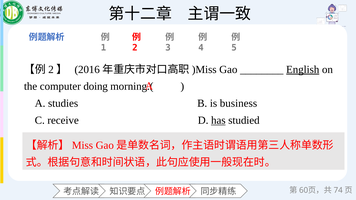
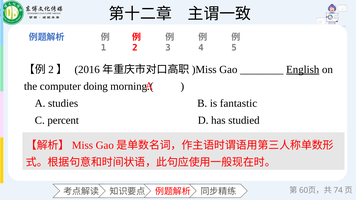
business: business -> fantastic
receive: receive -> percent
has underline: present -> none
